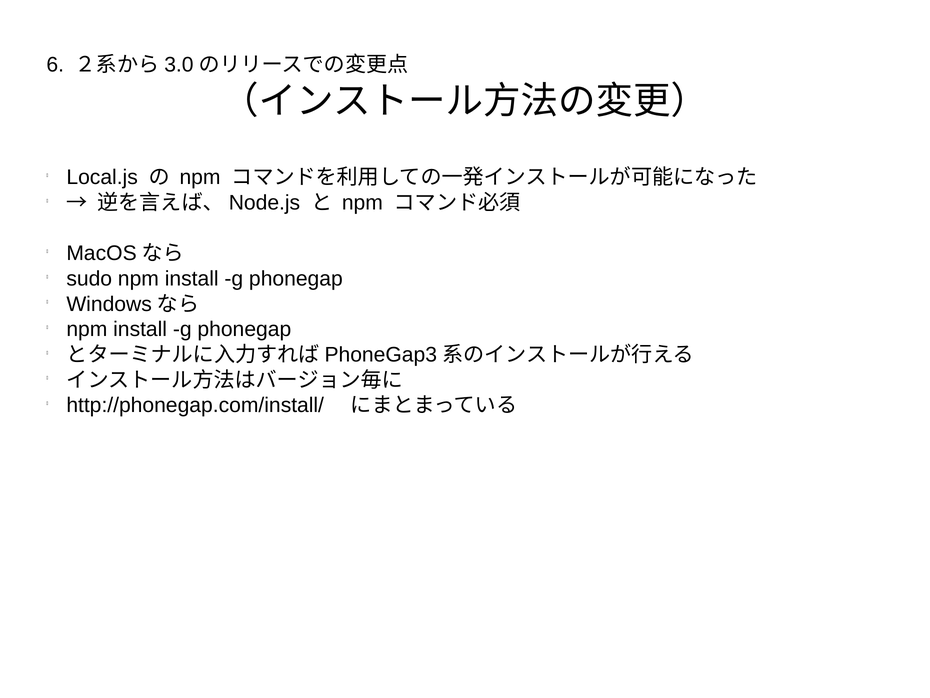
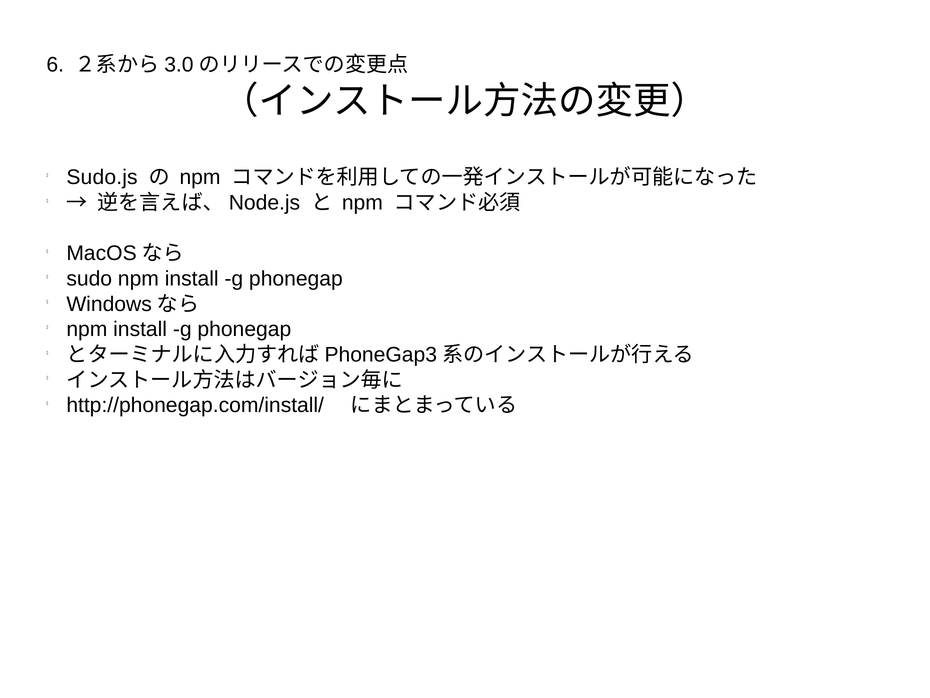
Local.js: Local.js -> Sudo.js
